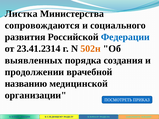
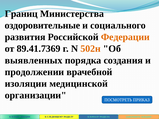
Листка: Листка -> Границ
сопровождаются: сопровождаются -> оздоровительные
Федерации colour: blue -> orange
23.41.2314: 23.41.2314 -> 89.41.7369
названию: названию -> изоляции
